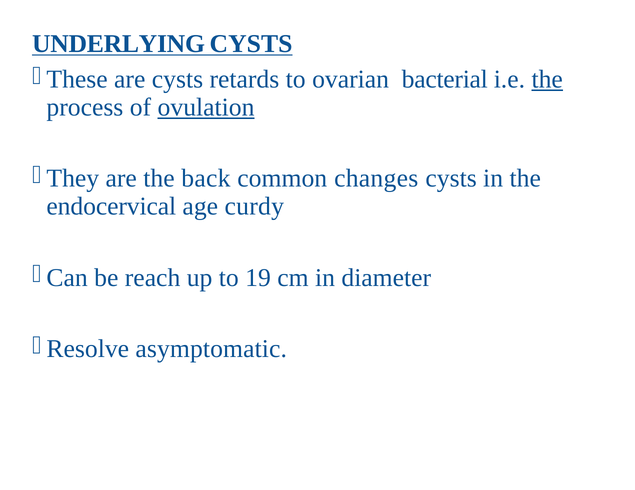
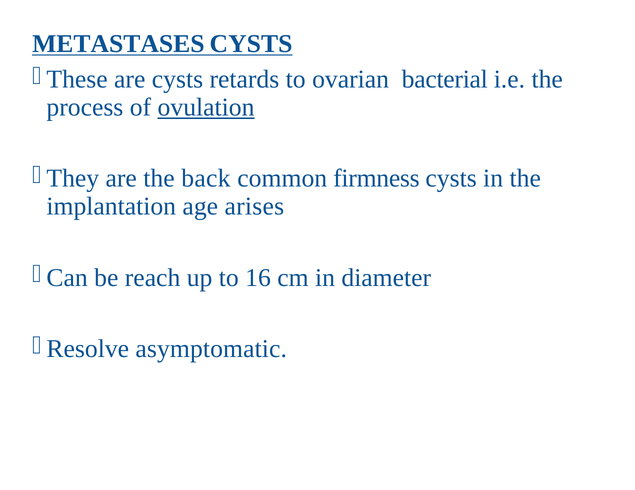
UNDERLYING: UNDERLYING -> METASTASES
the at (547, 80) underline: present -> none
changes: changes -> firmness
endocervical: endocervical -> implantation
curdy: curdy -> arises
19: 19 -> 16
